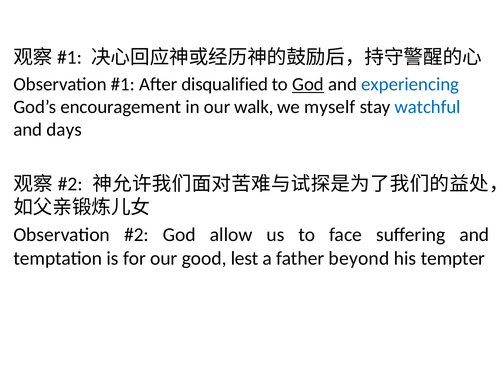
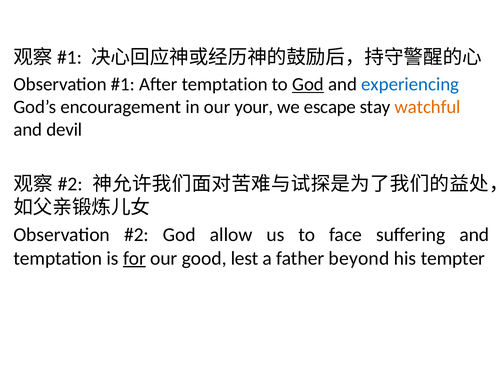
After disqualified: disqualified -> temptation
walk: walk -> your
myself: myself -> escape
watchful colour: blue -> orange
days: days -> devil
for underline: none -> present
